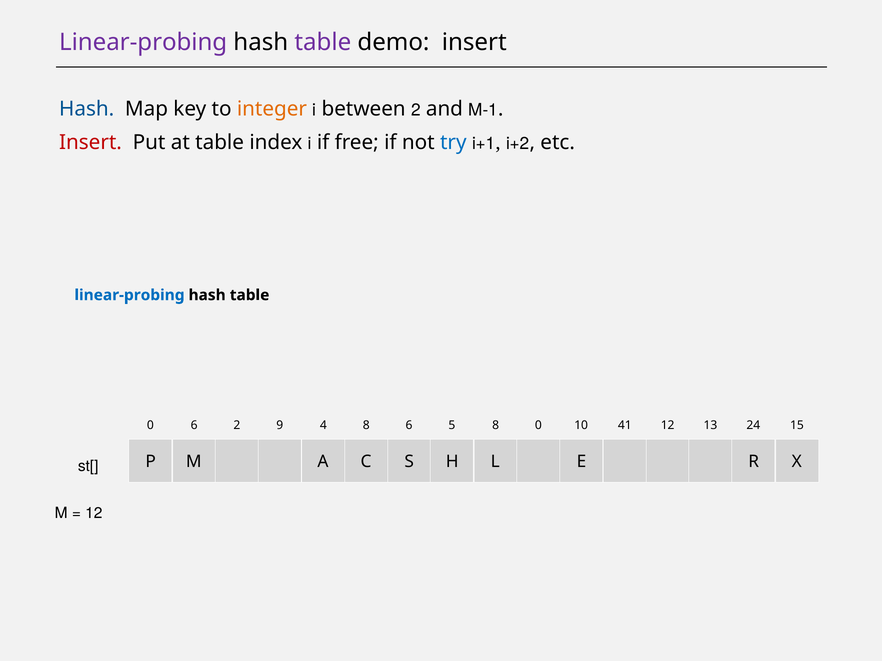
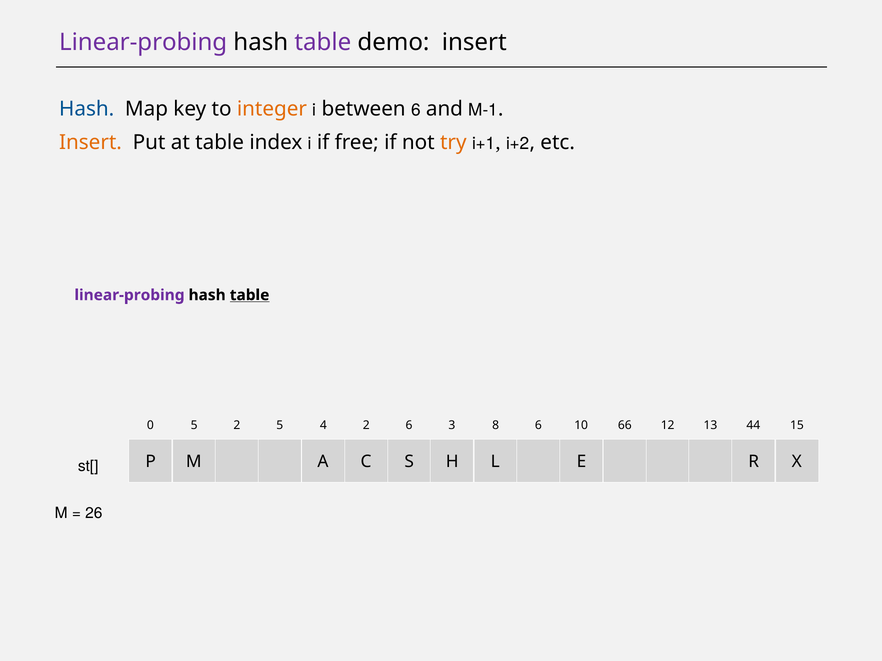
between 2: 2 -> 6
Insert at (91, 142) colour: red -> orange
try colour: blue -> orange
linear-probing at (129, 295) colour: blue -> purple
table at (250, 295) underline: none -> present
0 6: 6 -> 5
2 9: 9 -> 5
4 8: 8 -> 2
5: 5 -> 3
8 0: 0 -> 6
41: 41 -> 66
24: 24 -> 44
12 at (94, 514): 12 -> 26
